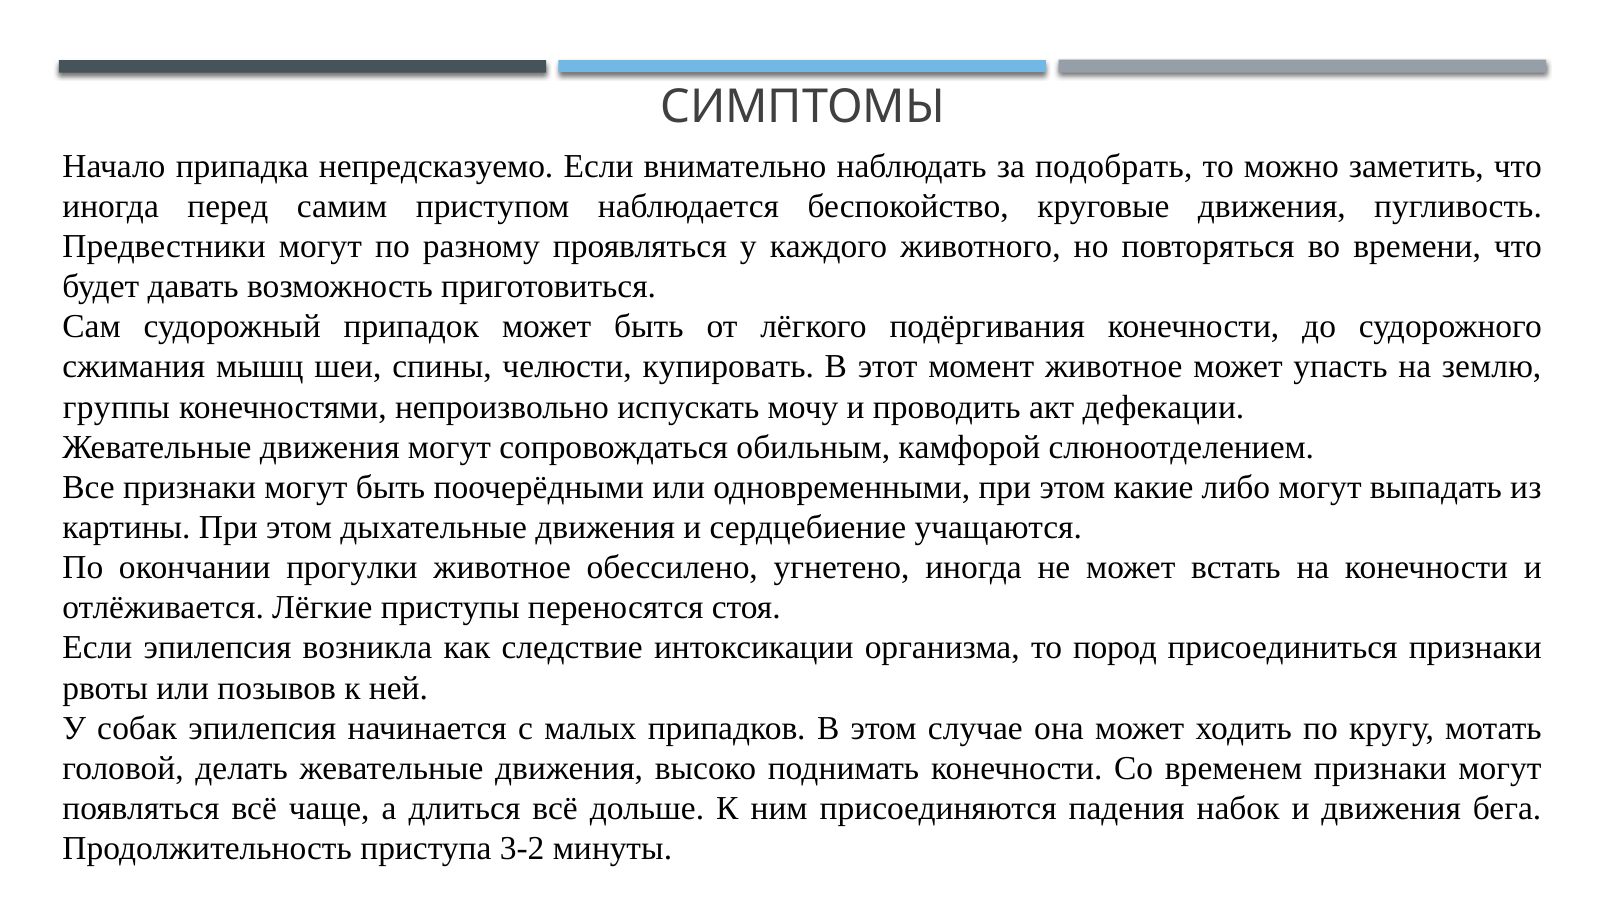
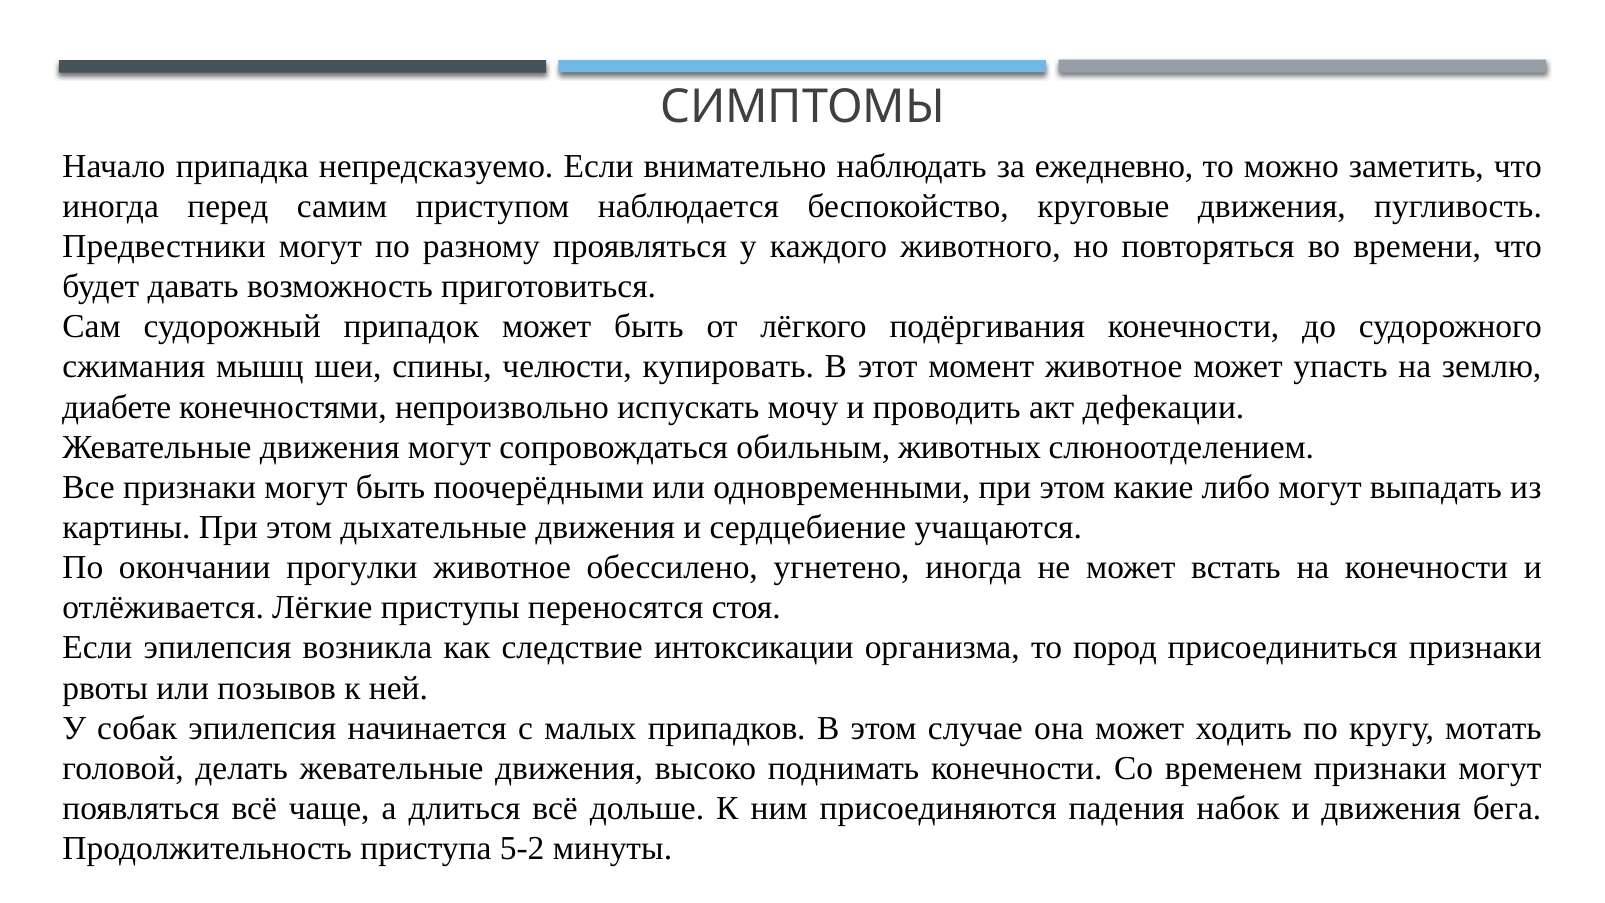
подобрать: подобрать -> ежедневно
группы: группы -> диабете
камфорой: камфорой -> животных
3-2: 3-2 -> 5-2
